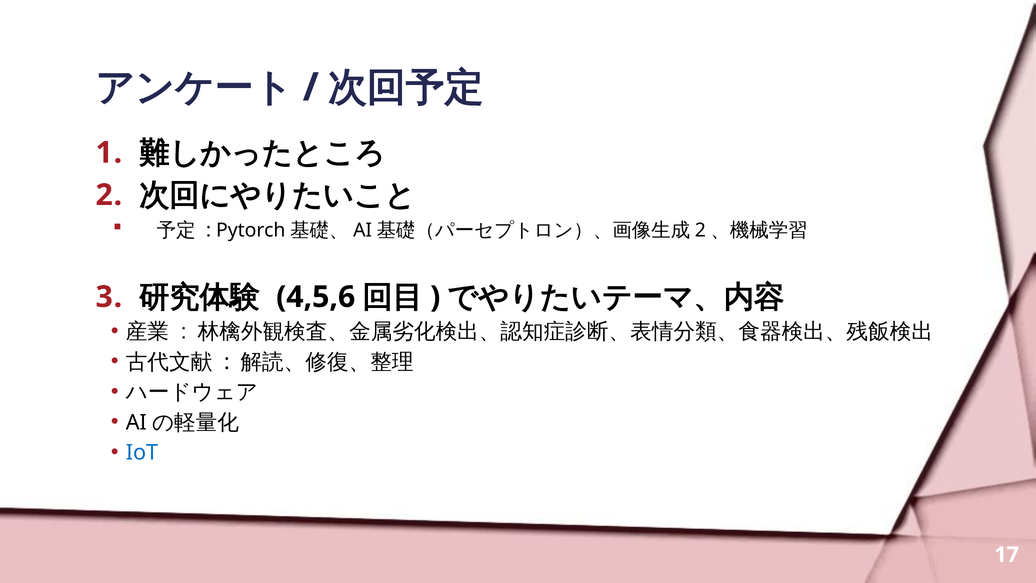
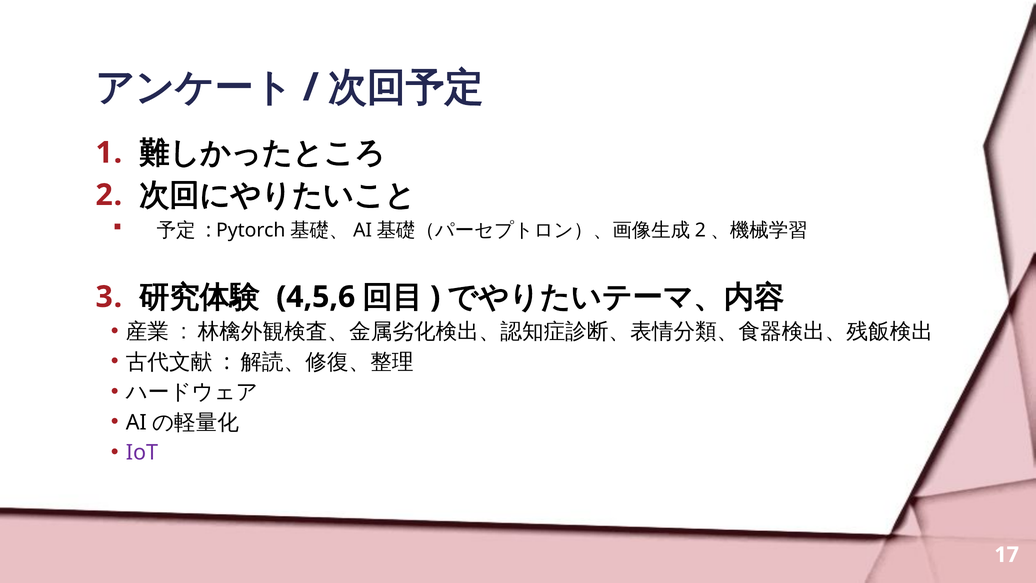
IoT colour: blue -> purple
